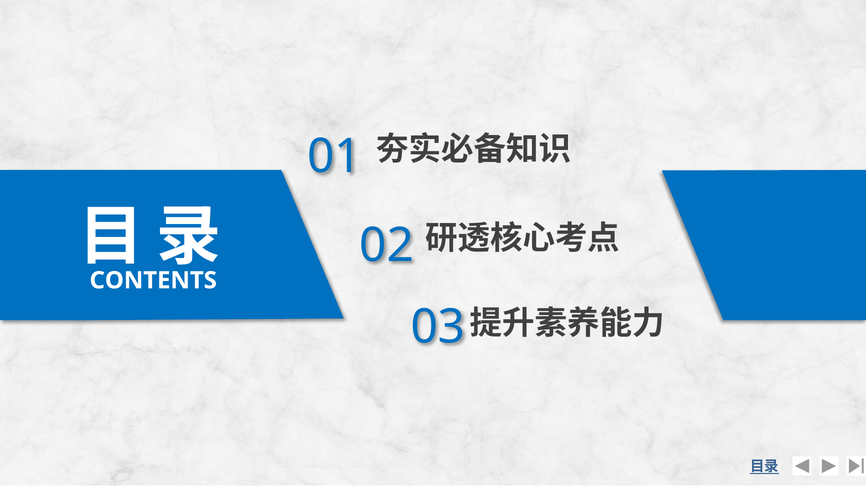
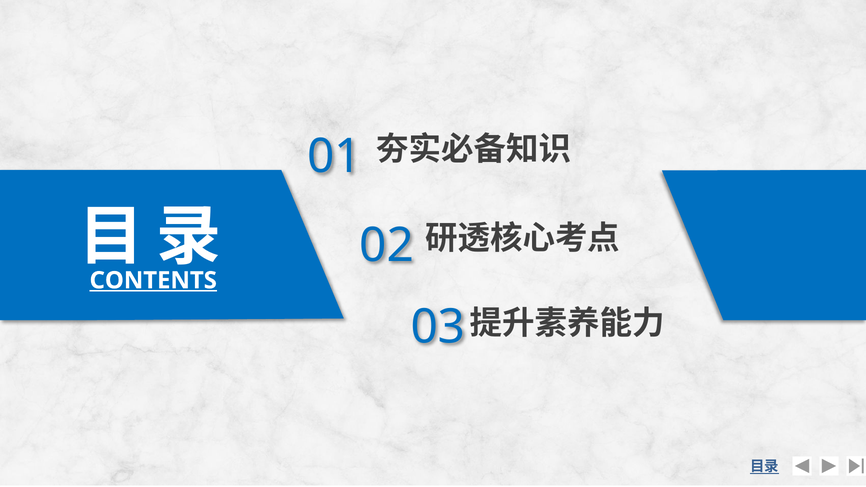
CONTENTS underline: none -> present
